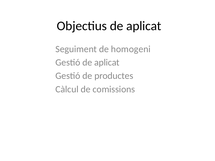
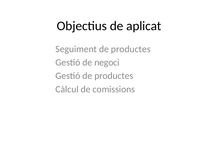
Seguiment de homogeni: homogeni -> productes
Gestió de aplicat: aplicat -> negoci
